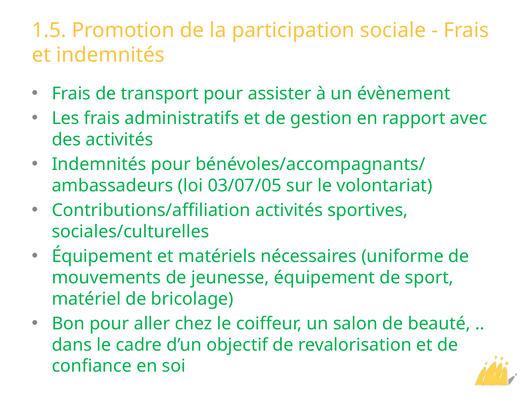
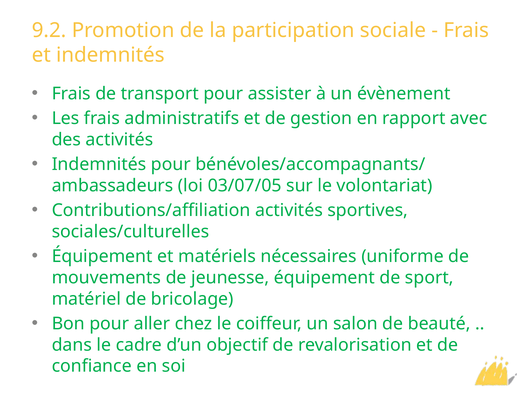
1.5: 1.5 -> 9.2
